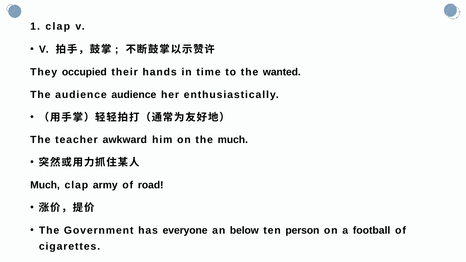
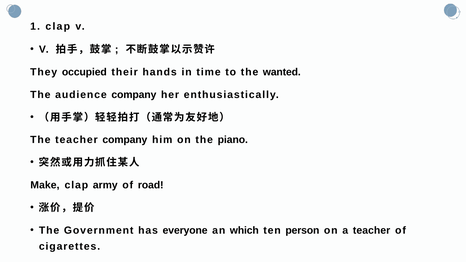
audience audience: audience -> company
teacher awkward: awkward -> company
the much: much -> piano
Much at (45, 185): Much -> Make
below: below -> which
a football: football -> teacher
